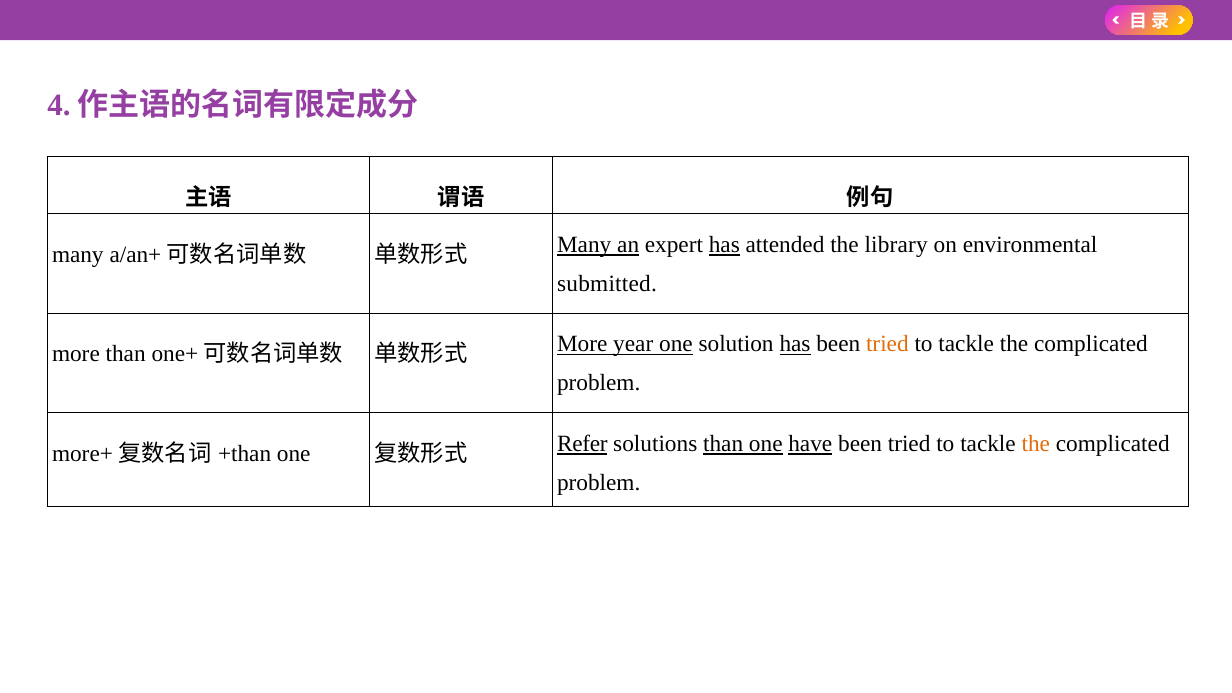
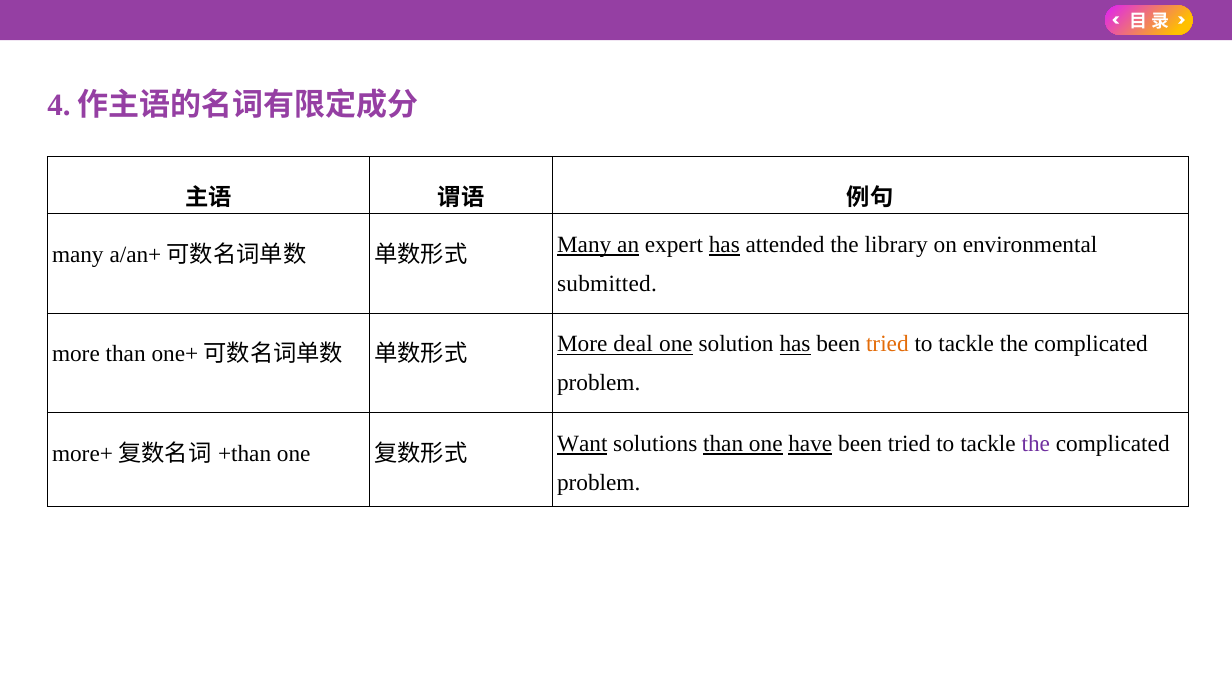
year: year -> deal
Refer: Refer -> Want
the at (1036, 443) colour: orange -> purple
